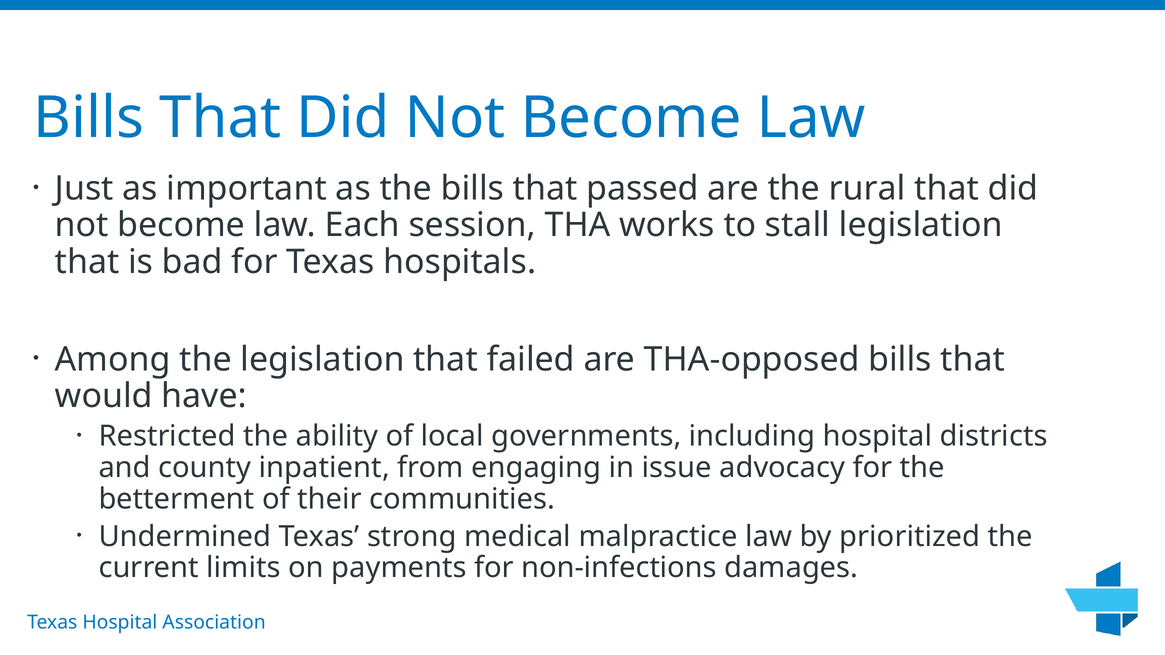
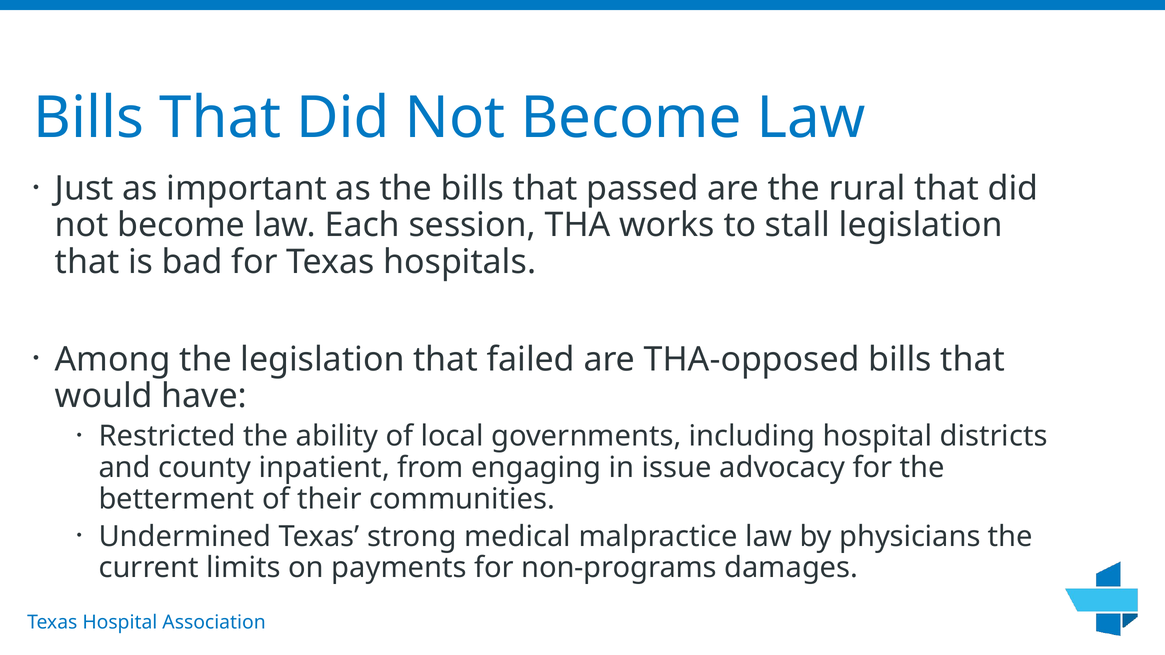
prioritized: prioritized -> physicians
non-infections: non-infections -> non-programs
